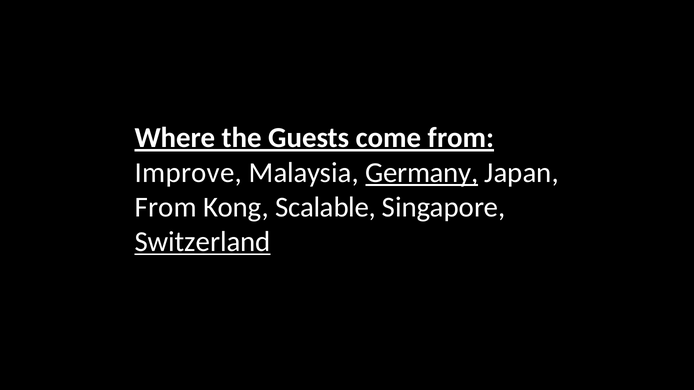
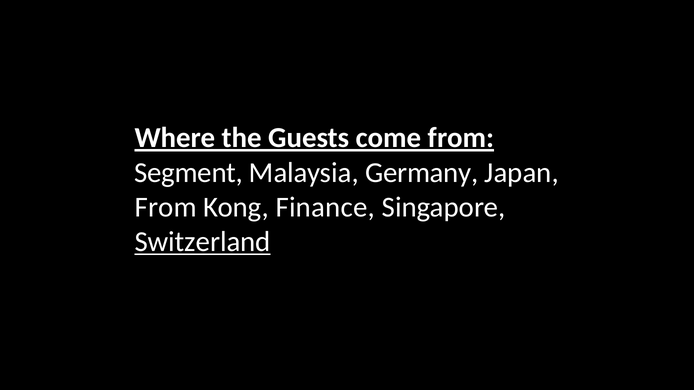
Improve: Improve -> Segment
Germany underline: present -> none
Scalable: Scalable -> Finance
